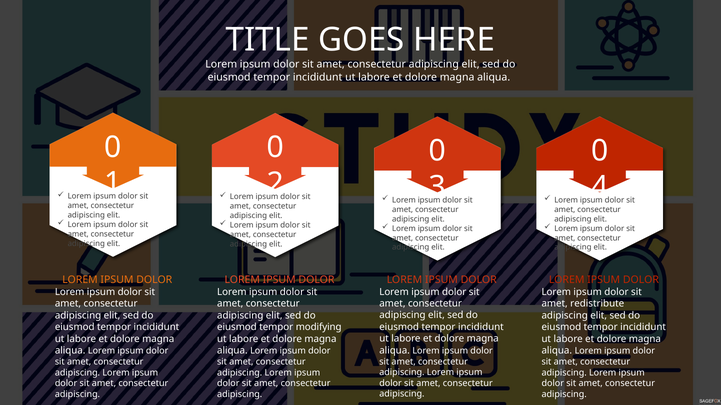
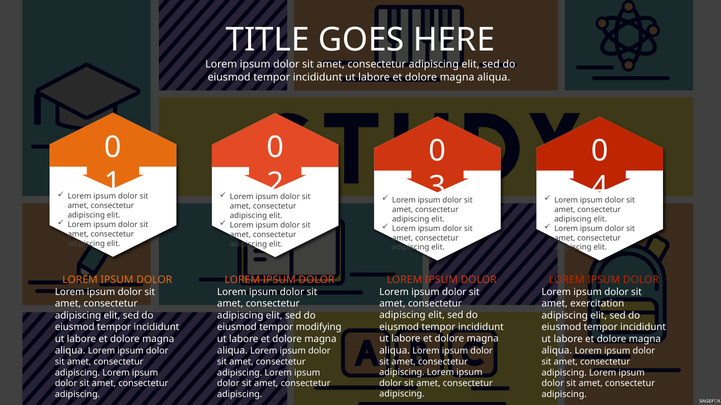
redistribute: redistribute -> exercitation
